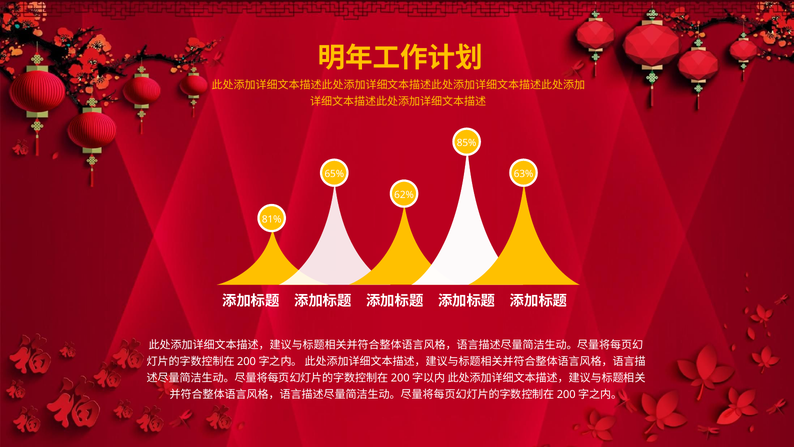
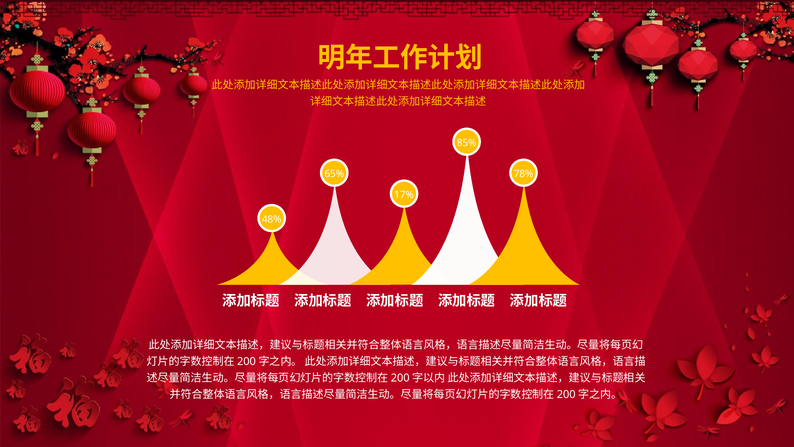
63%: 63% -> 78%
62%: 62% -> 17%
81%: 81% -> 48%
